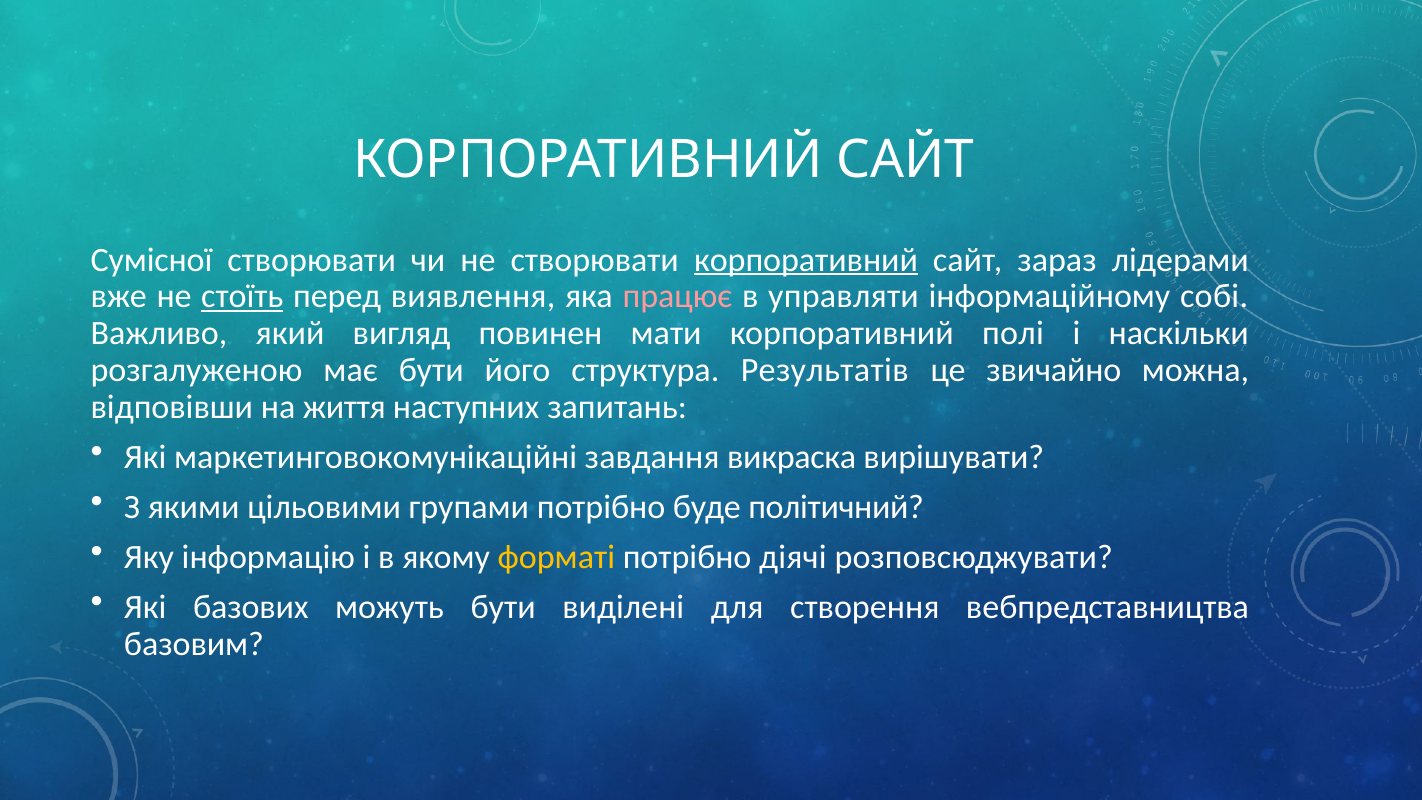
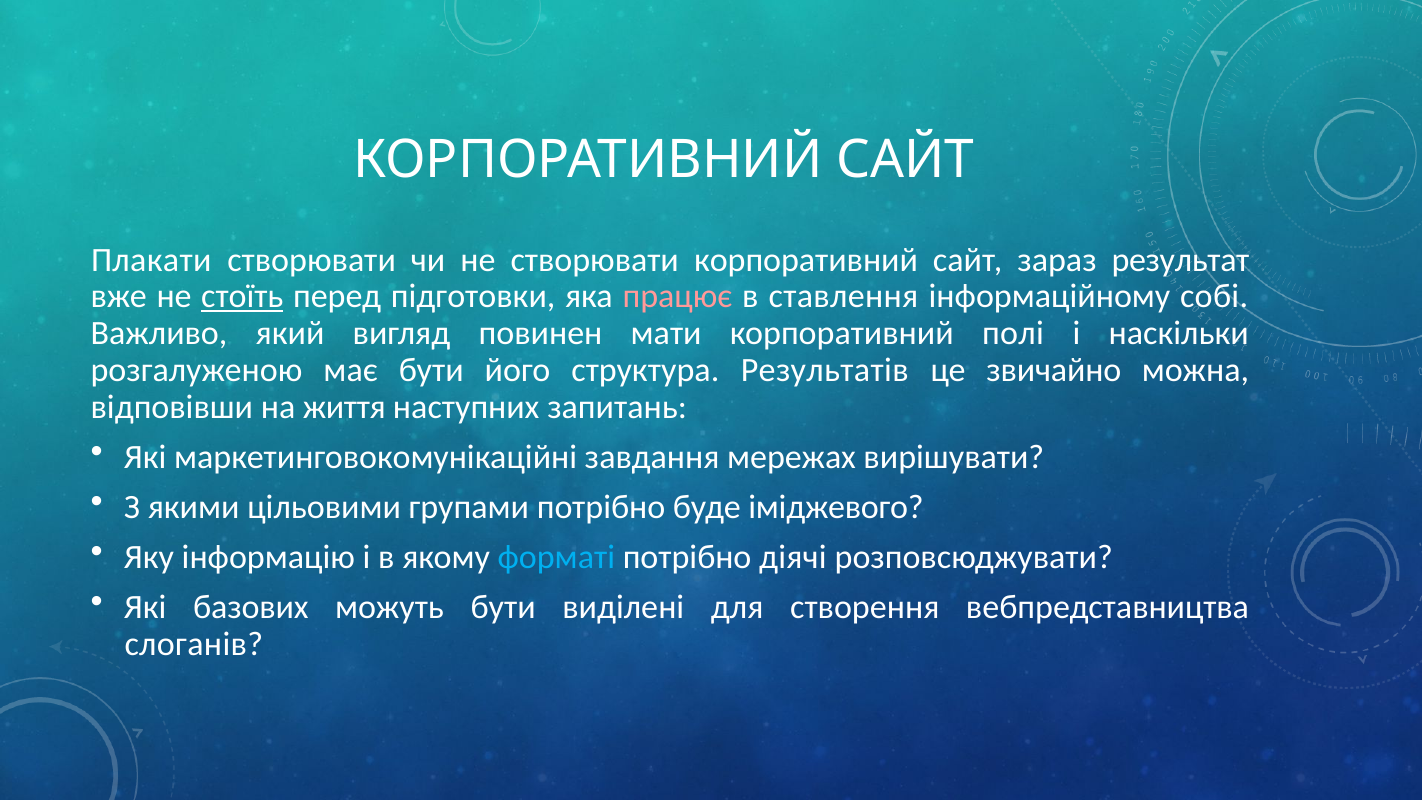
Сумісної: Сумісної -> Плакати
корпоративний at (806, 260) underline: present -> none
лідерами: лідерами -> результат
виявлення: виявлення -> підготовки
управляти: управляти -> ставлення
викраска: викраска -> мережах
політичний: політичний -> іміджевого
форматі colour: yellow -> light blue
базовим: базовим -> слоганів
